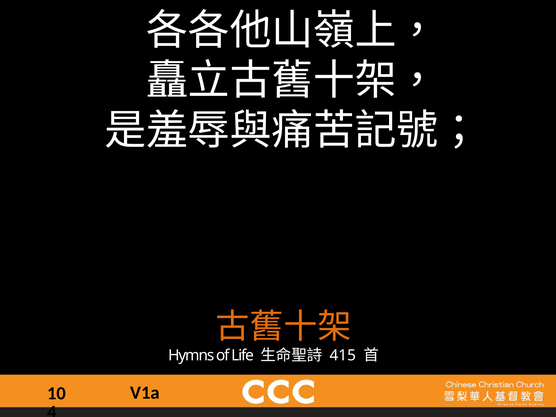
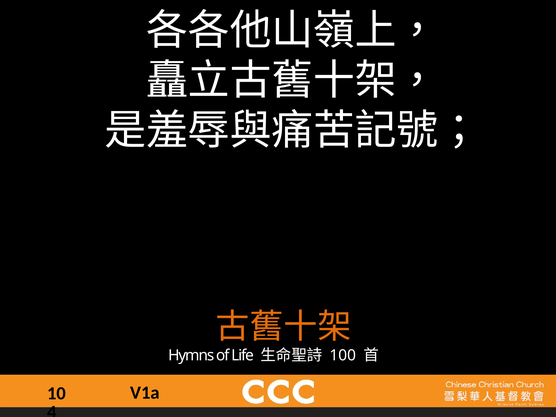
415: 415 -> 100
